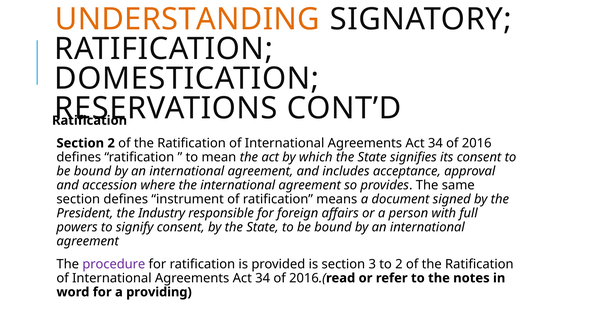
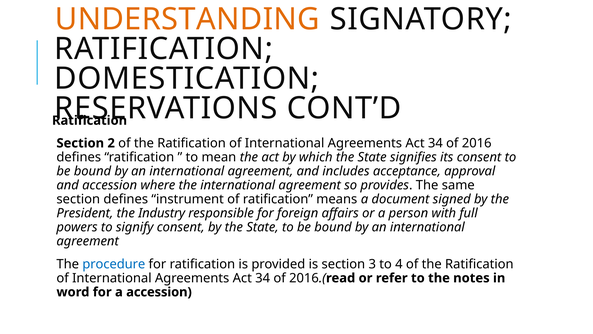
procedure colour: purple -> blue
to 2: 2 -> 4
a providing: providing -> accession
